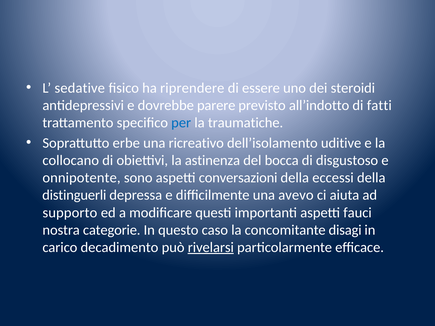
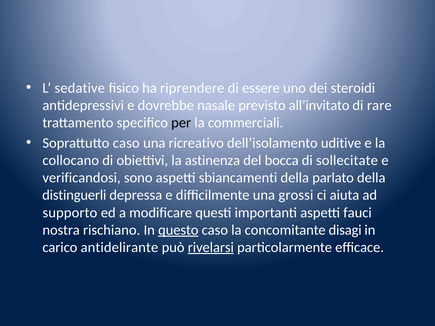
parere: parere -> nasale
all’indotto: all’indotto -> all’invitato
fatti: fatti -> rare
per colour: blue -> black
traumatiche: traumatiche -> commerciali
Soprattutto erbe: erbe -> caso
disgustoso: disgustoso -> sollecitate
onnipotente: onnipotente -> verificandosi
conversazioni: conversazioni -> sbiancamenti
eccessi: eccessi -> parlato
avevo: avevo -> grossi
categorie: categorie -> rischiano
questo underline: none -> present
decadimento: decadimento -> antidelirante
